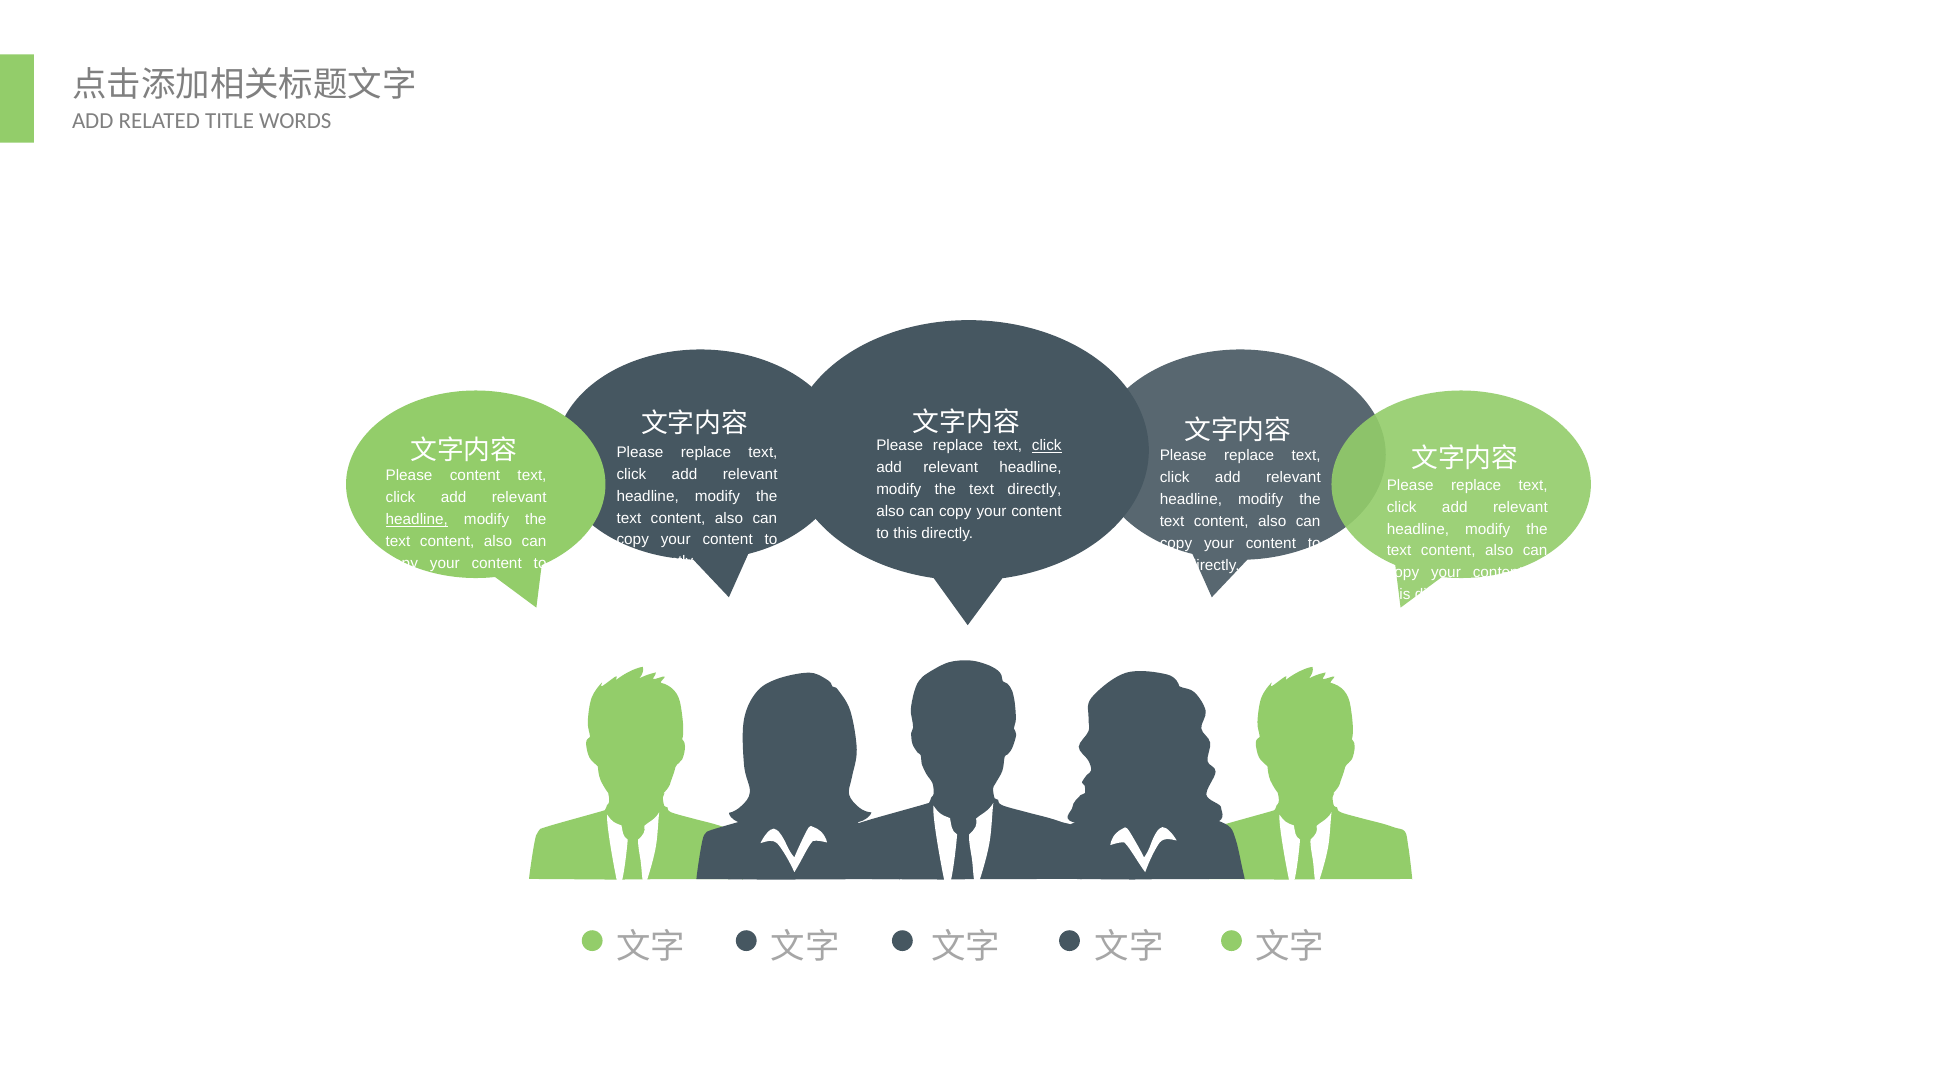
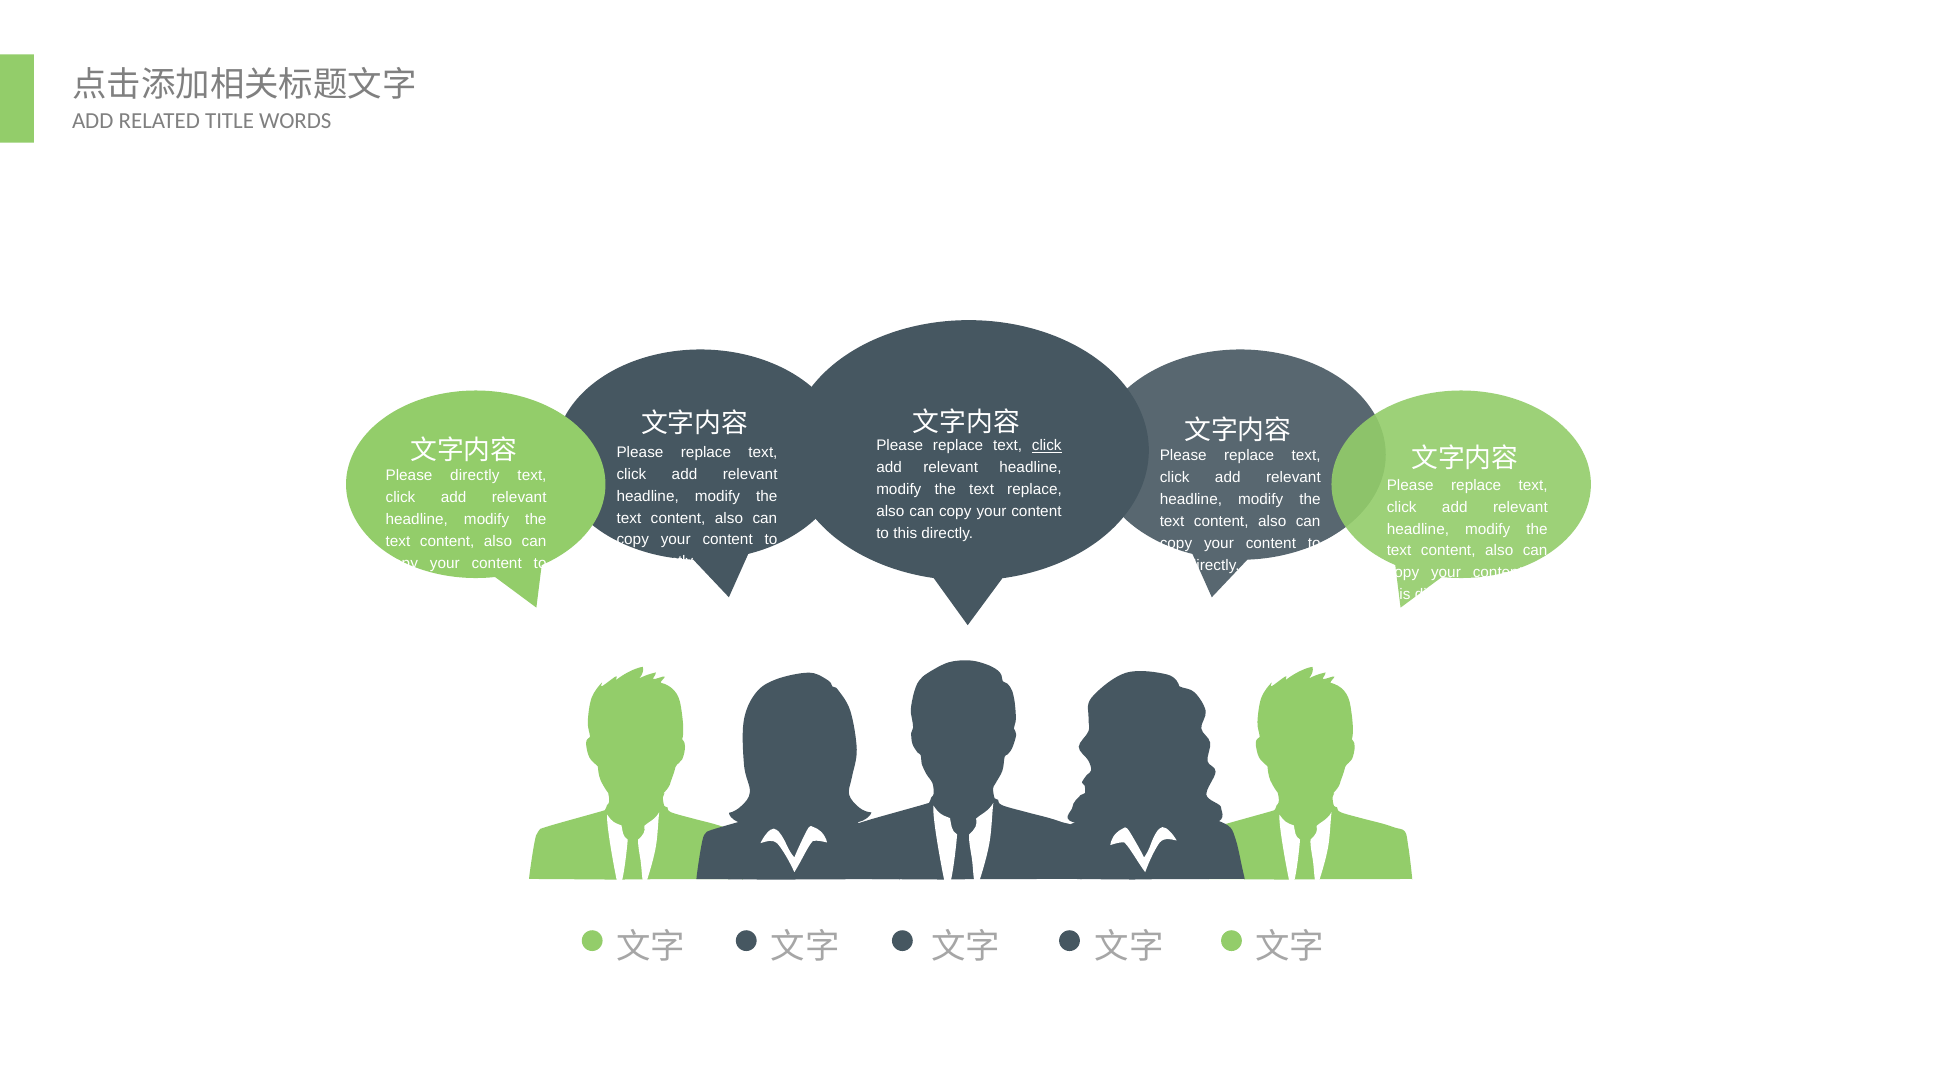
Please content: content -> directly
text directly: directly -> replace
headline at (417, 520) underline: present -> none
